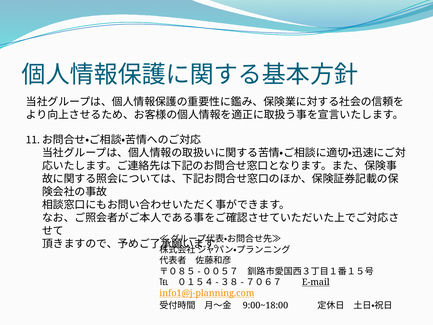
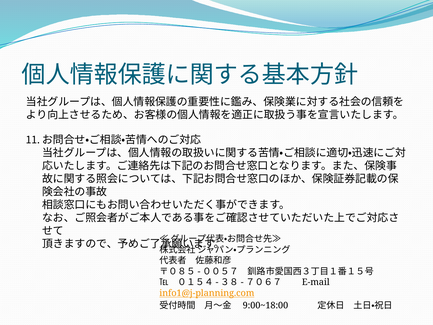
E-mail underline: present -> none
